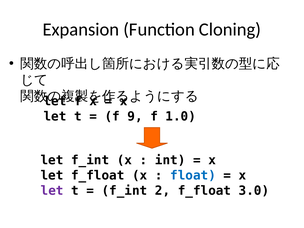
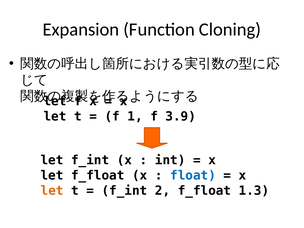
9: 9 -> 1
1.0: 1.0 -> 3.9
let at (52, 191) colour: purple -> orange
3.0: 3.0 -> 1.3
